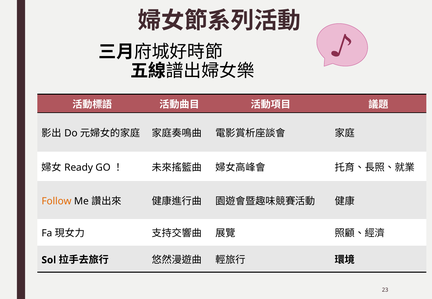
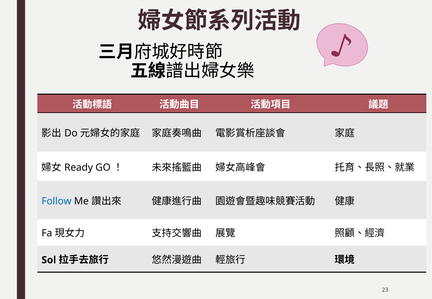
Follow colour: orange -> blue
